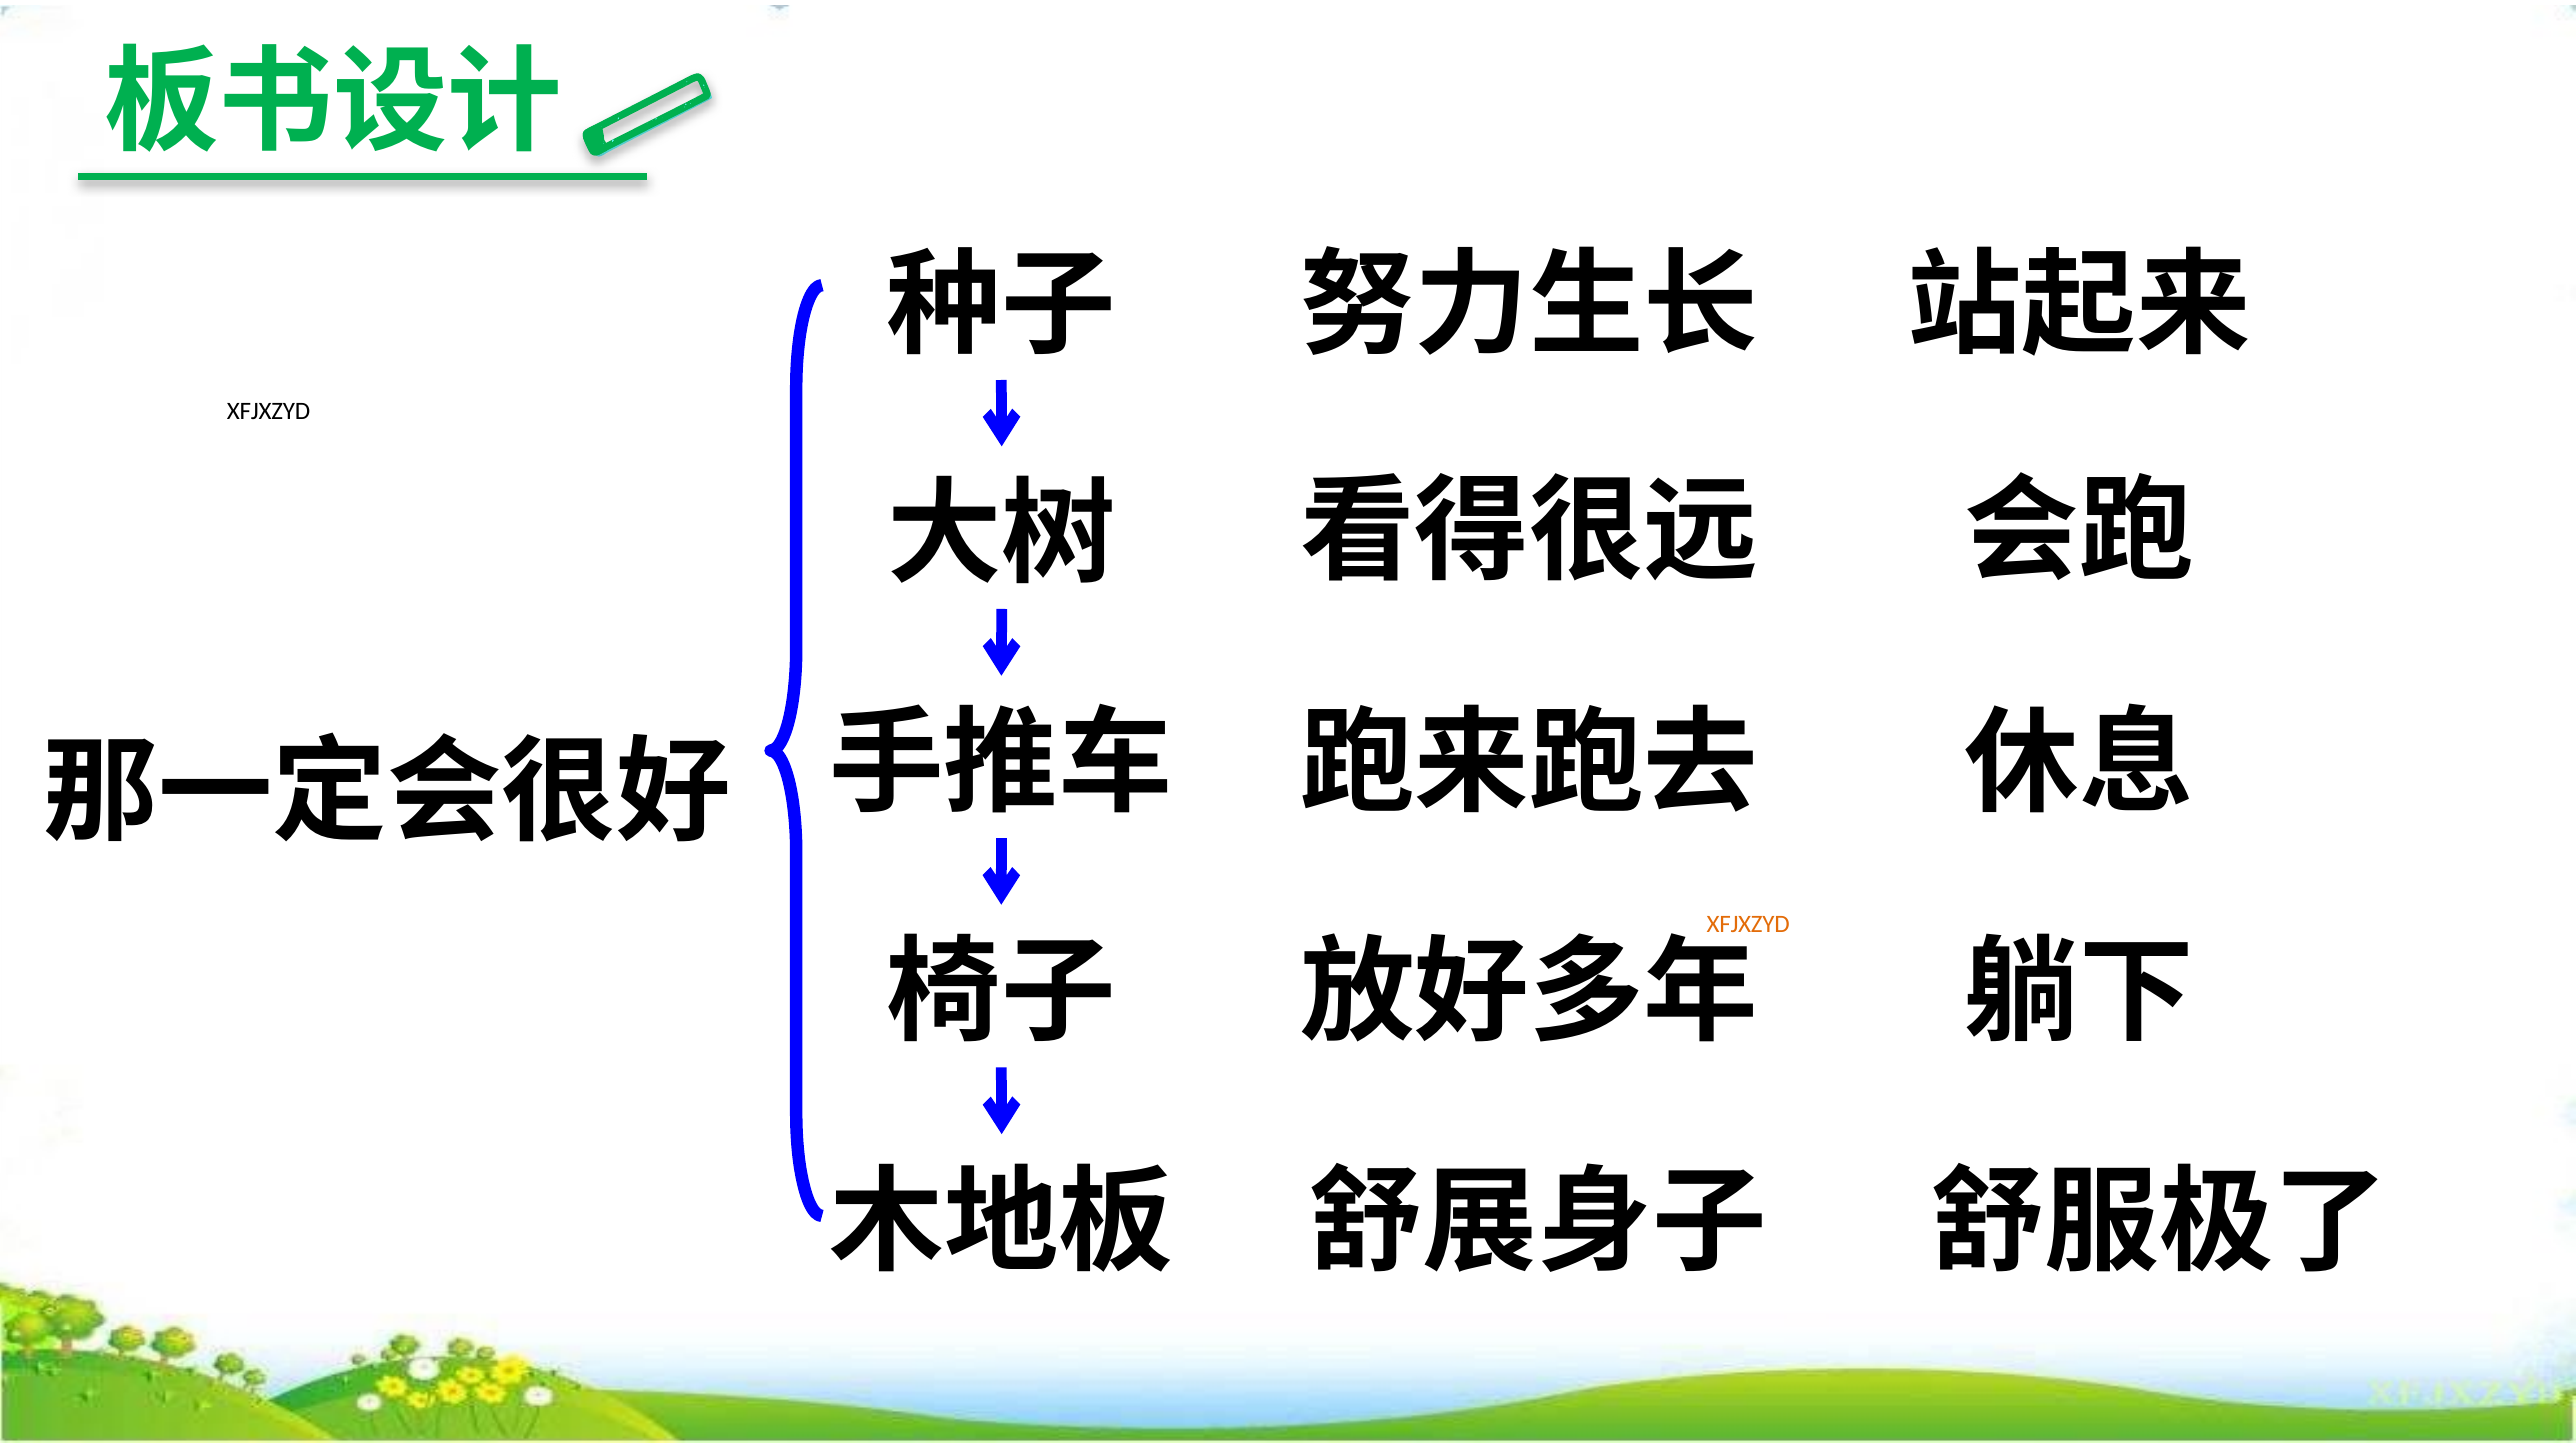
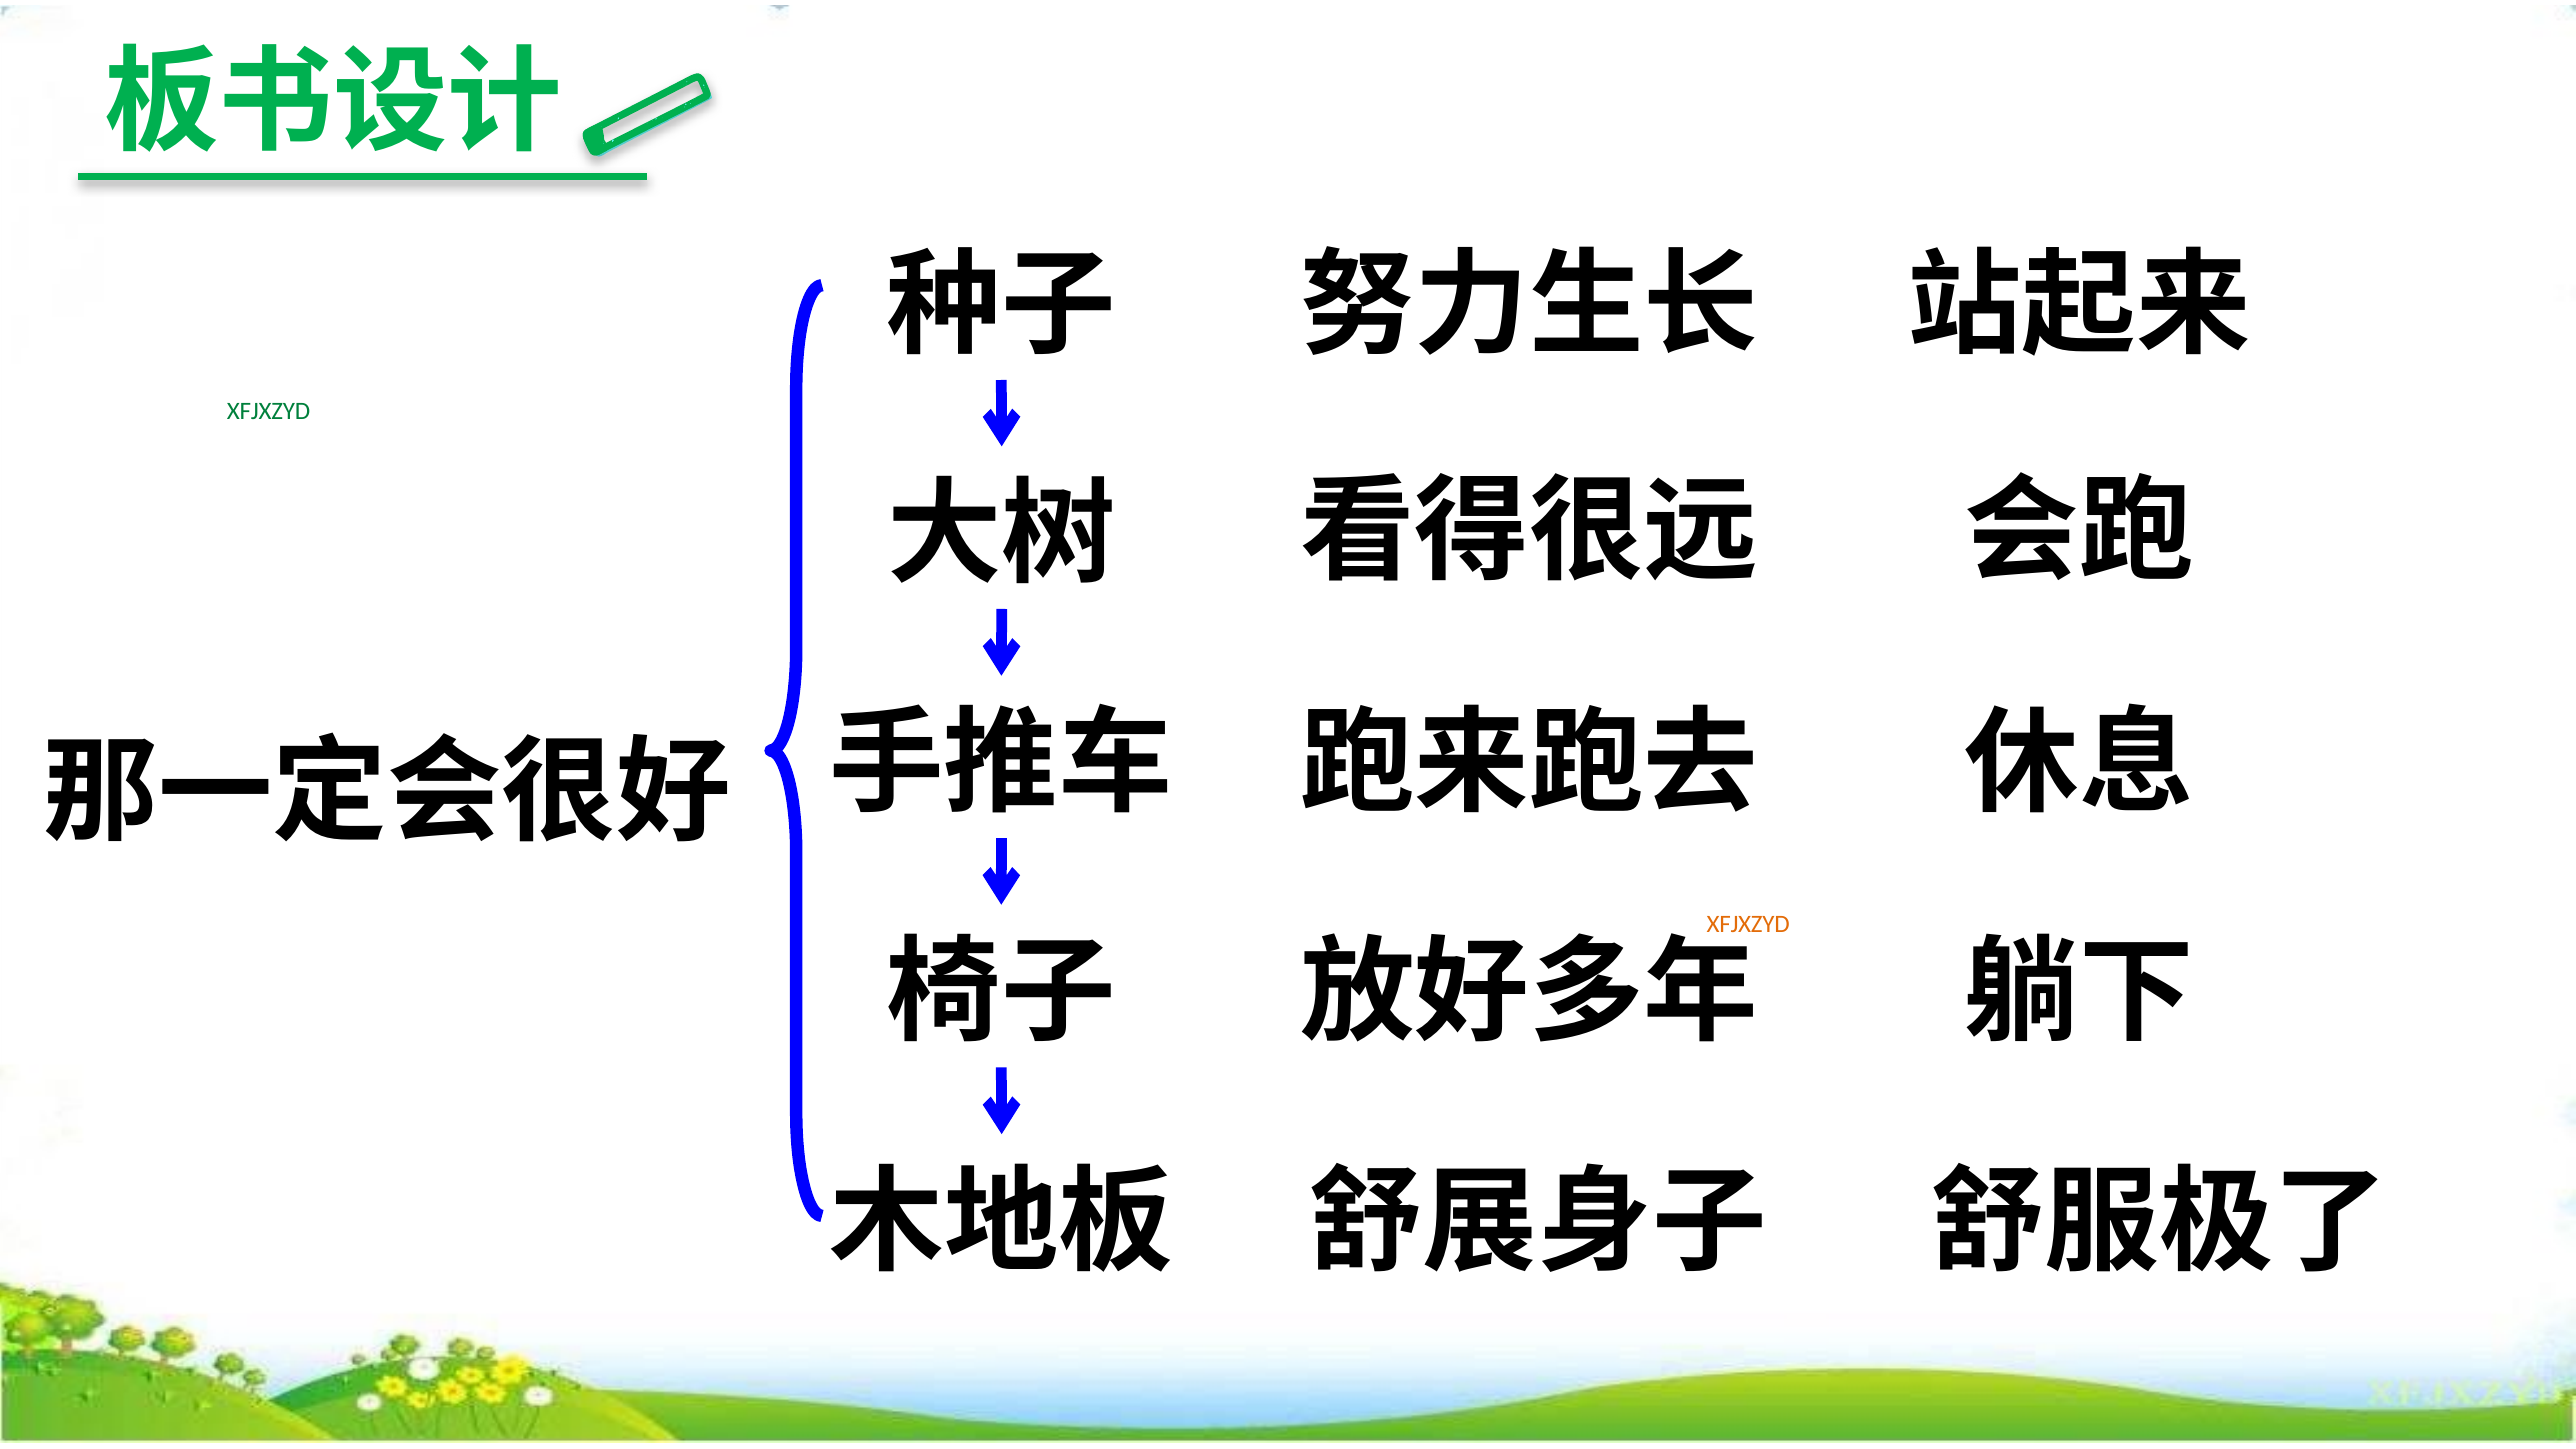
XFJXZYD at (269, 411) colour: black -> green
